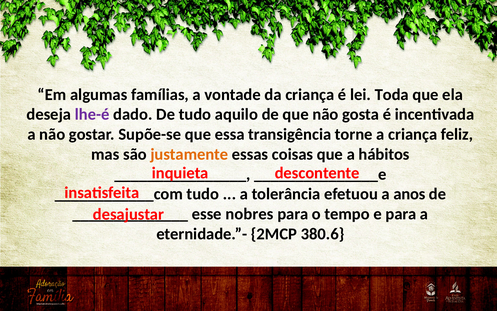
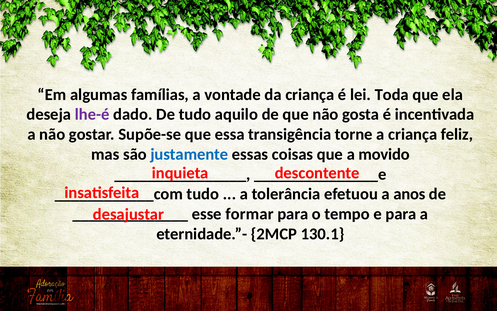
justamente colour: orange -> blue
hábitos: hábitos -> movido
nobres: nobres -> formar
380.6: 380.6 -> 130.1
